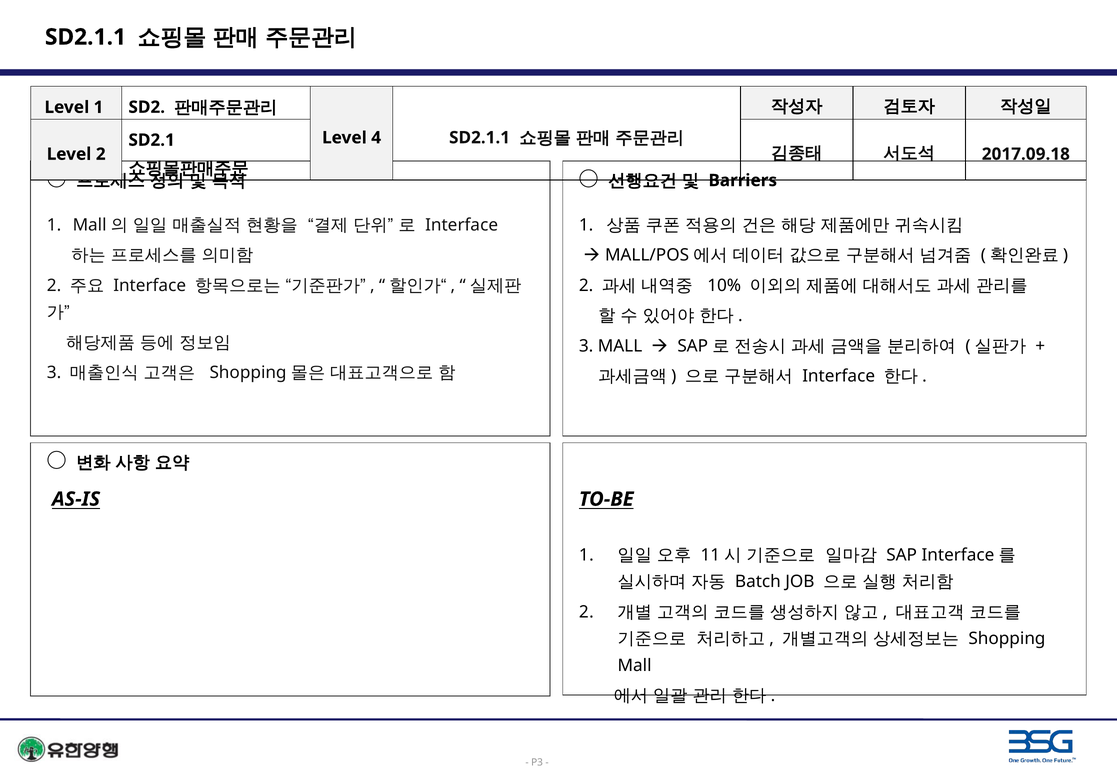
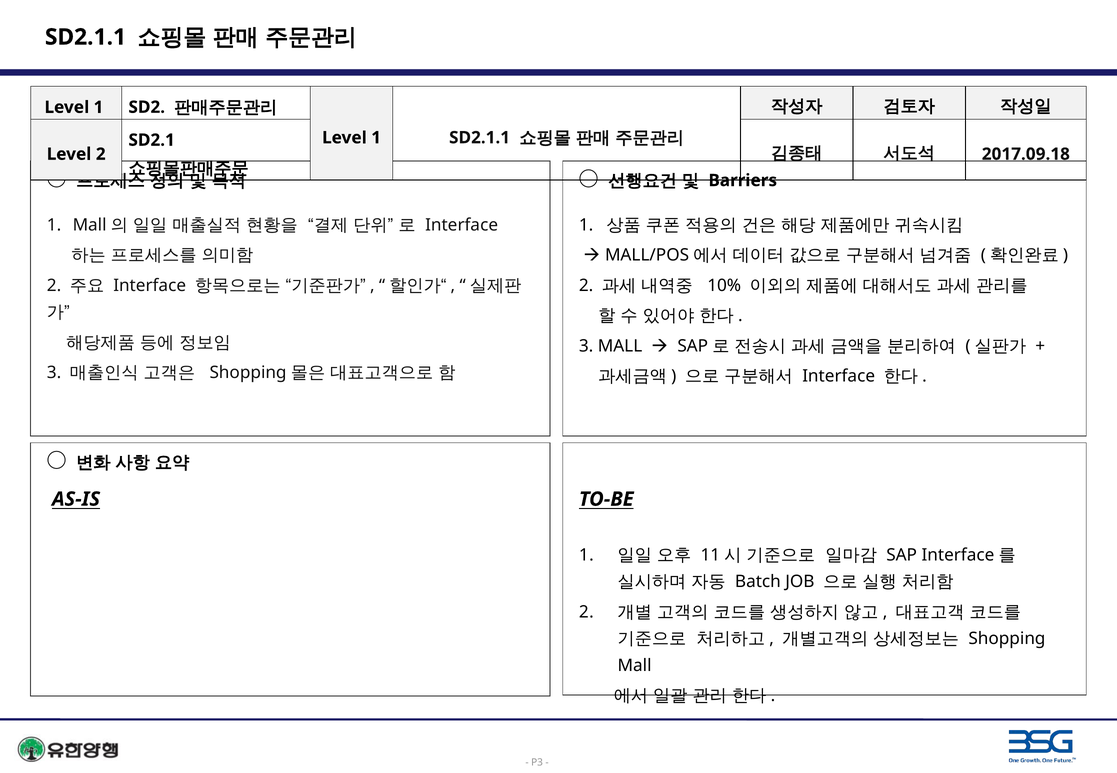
4 at (376, 138): 4 -> 1
